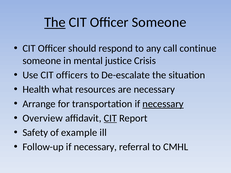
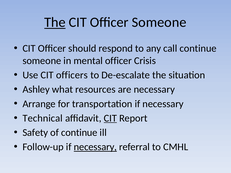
mental justice: justice -> officer
Health: Health -> Ashley
necessary at (163, 104) underline: present -> none
Overview: Overview -> Technical
of example: example -> continue
necessary at (95, 147) underline: none -> present
